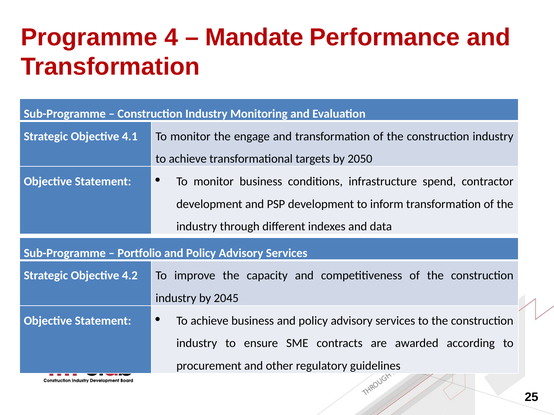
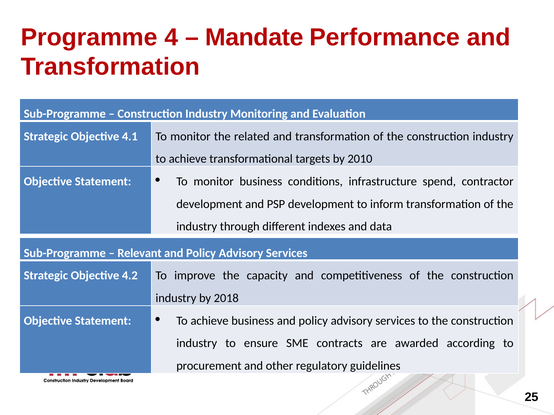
engage: engage -> related
2050: 2050 -> 2010
Portfolio: Portfolio -> Relevant
2045: 2045 -> 2018
